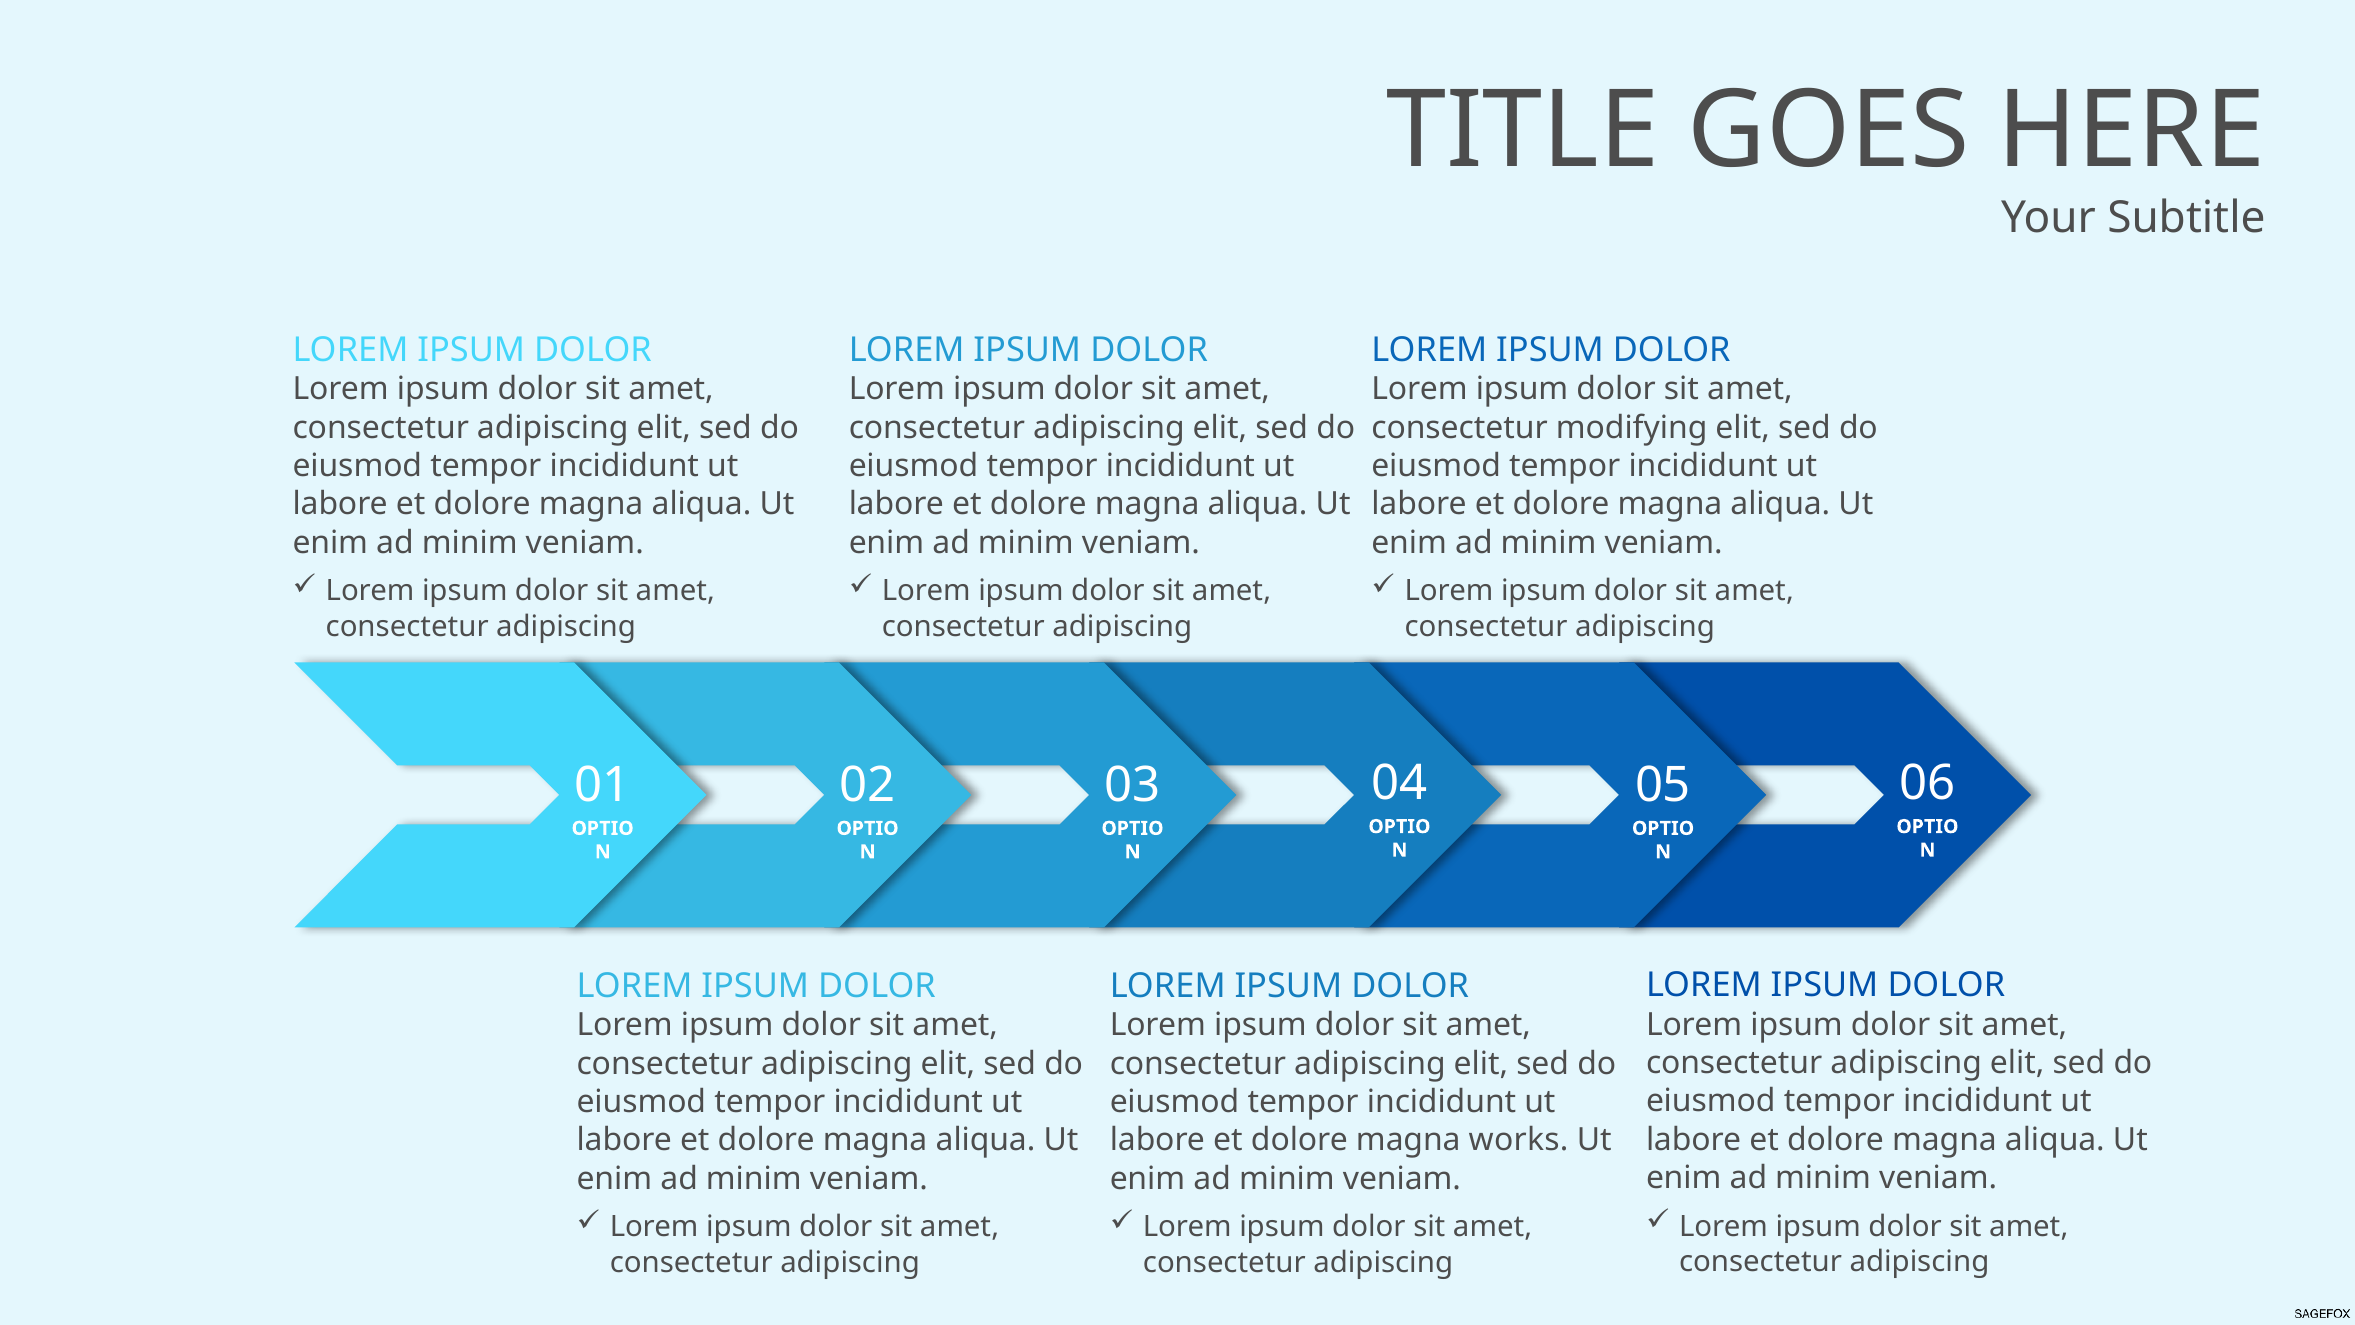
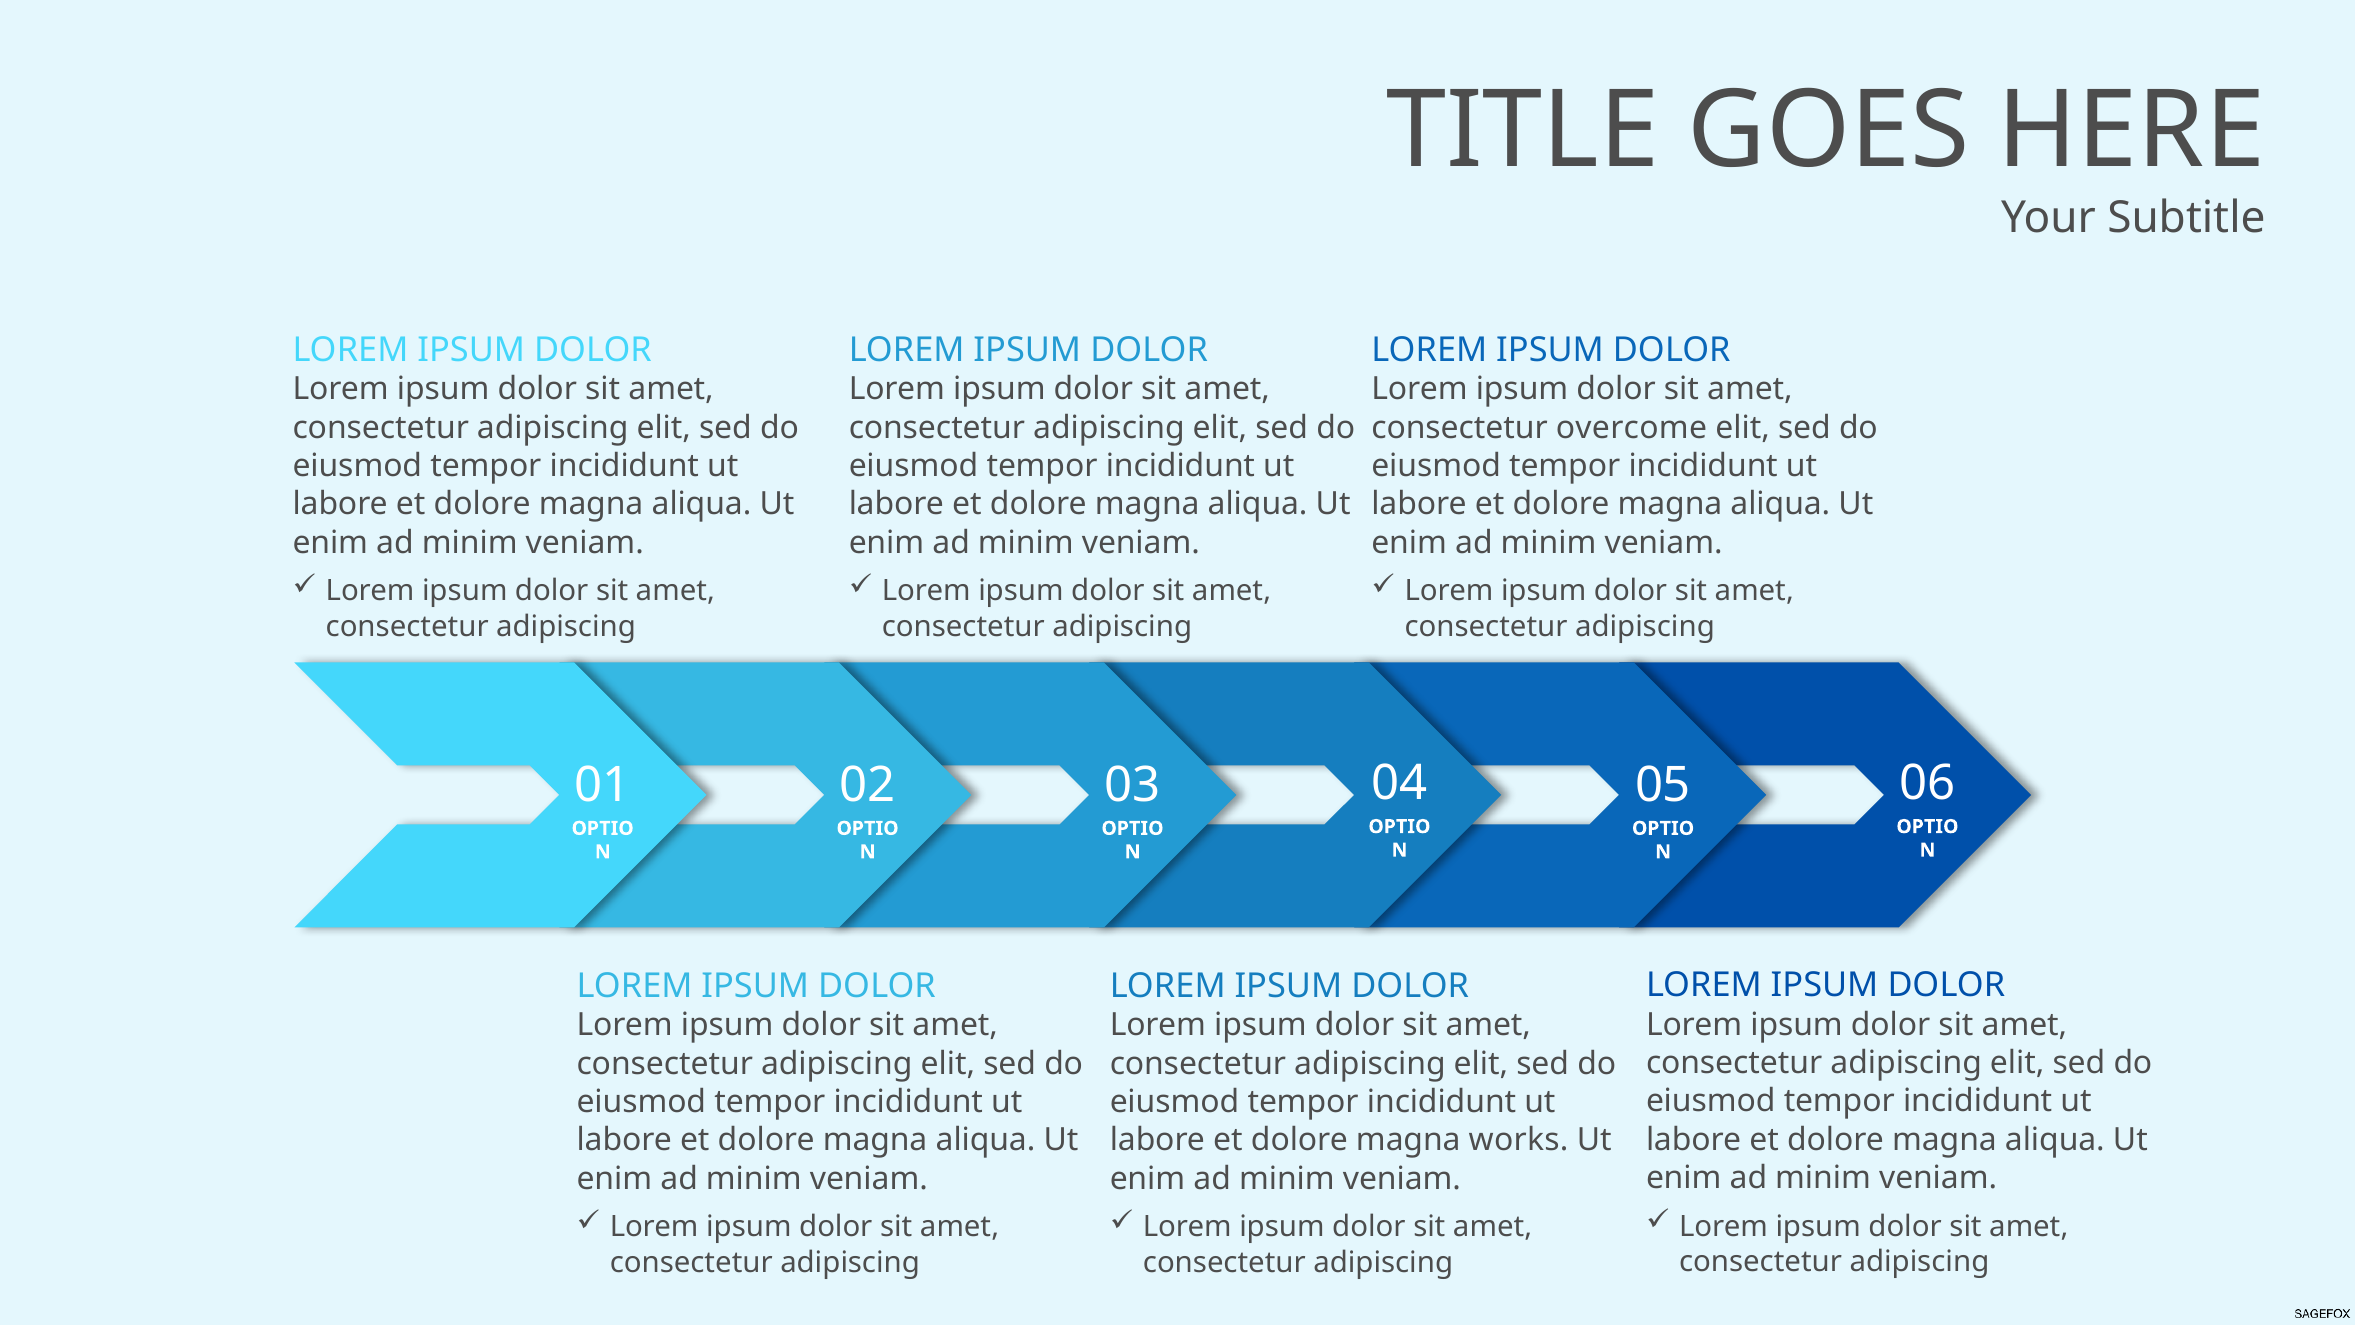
modifying: modifying -> overcome
